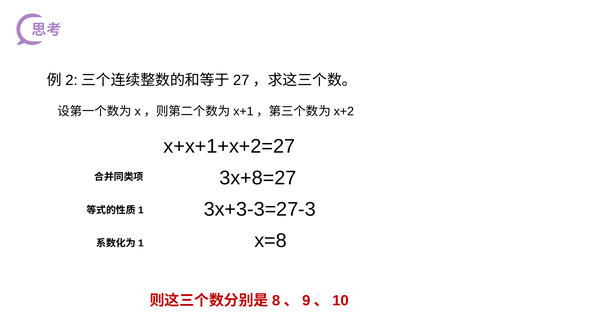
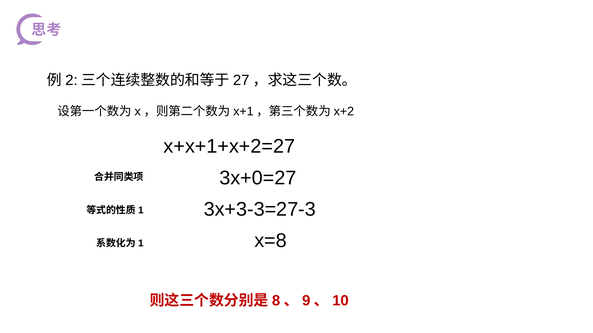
3x+8=27: 3x+8=27 -> 3x+0=27
